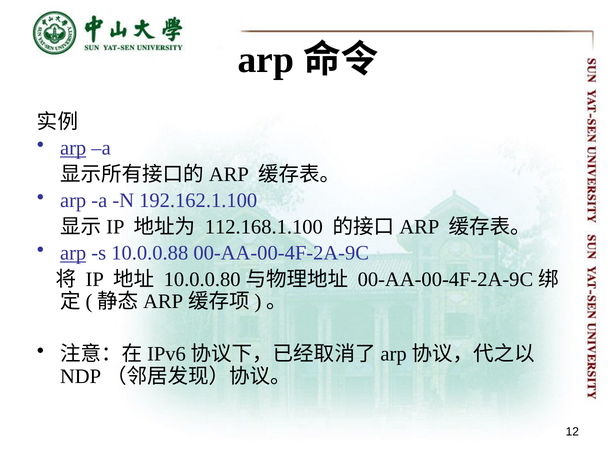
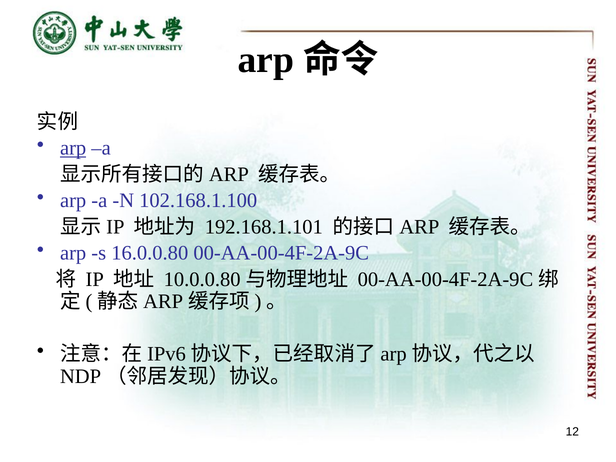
192.162.1.100: 192.162.1.100 -> 102.168.1.100
112.168.1.100: 112.168.1.100 -> 192.168.1.101
arp at (73, 253) underline: present -> none
10.0.0.88: 10.0.0.88 -> 16.0.0.80
